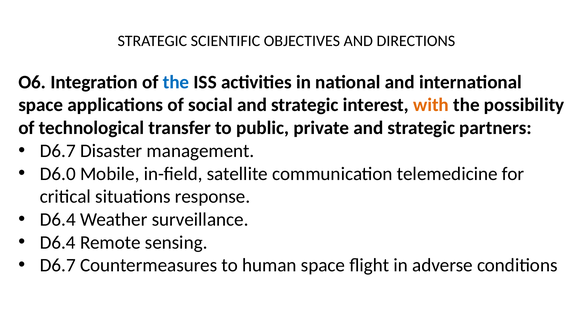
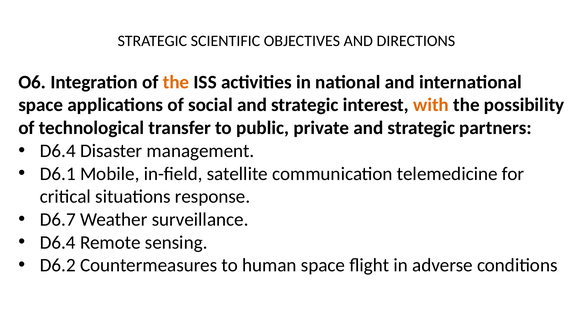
the at (176, 82) colour: blue -> orange
D6.7 at (58, 151): D6.7 -> D6.4
D6.0: D6.0 -> D6.1
D6.4 at (58, 220): D6.4 -> D6.7
D6.7 at (58, 266): D6.7 -> D6.2
